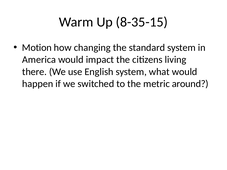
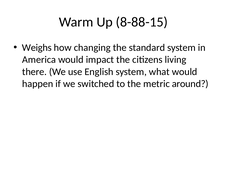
8-35-15: 8-35-15 -> 8-88-15
Motion: Motion -> Weighs
